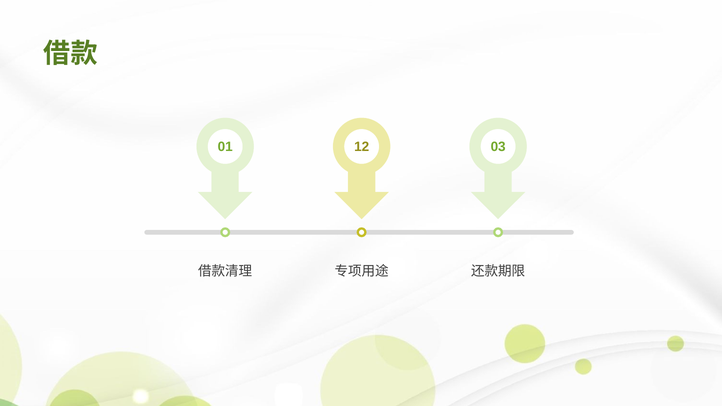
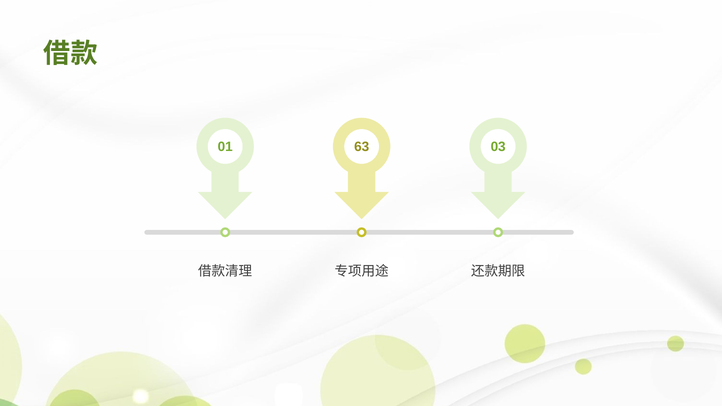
12: 12 -> 63
